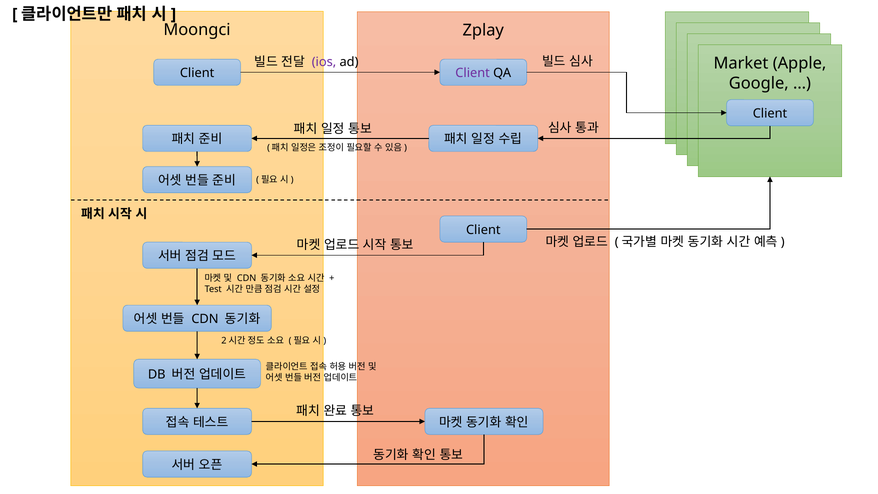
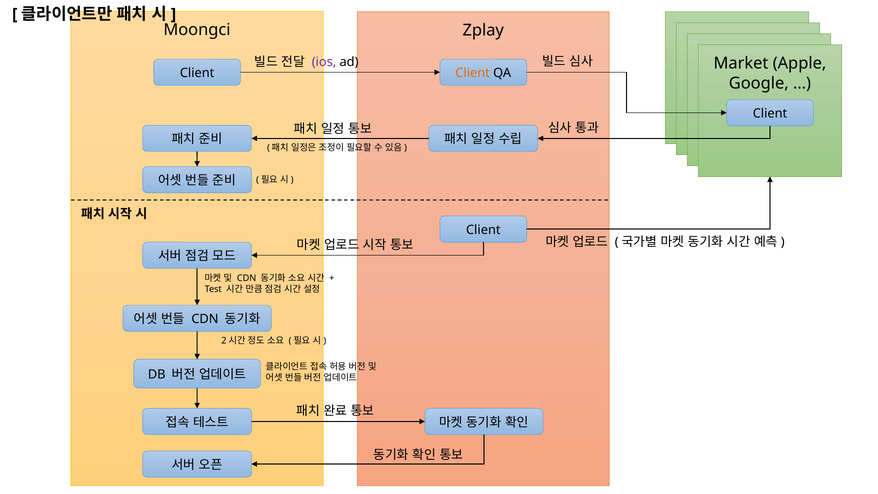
Client at (473, 73) colour: purple -> orange
